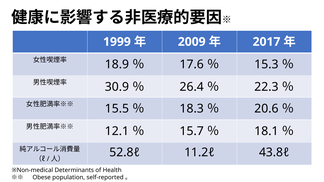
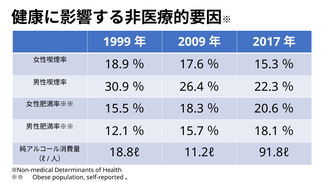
52.8ℓ: 52.8ℓ -> 18.8ℓ
43.8ℓ: 43.8ℓ -> 91.8ℓ
